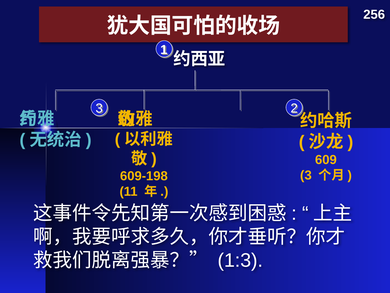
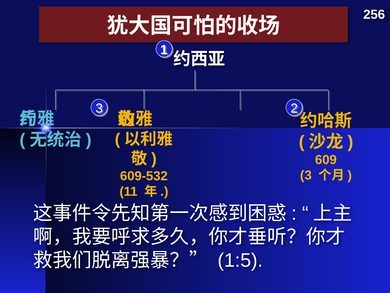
609-198: 609-198 -> 609-532
1:3: 1:3 -> 1:5
